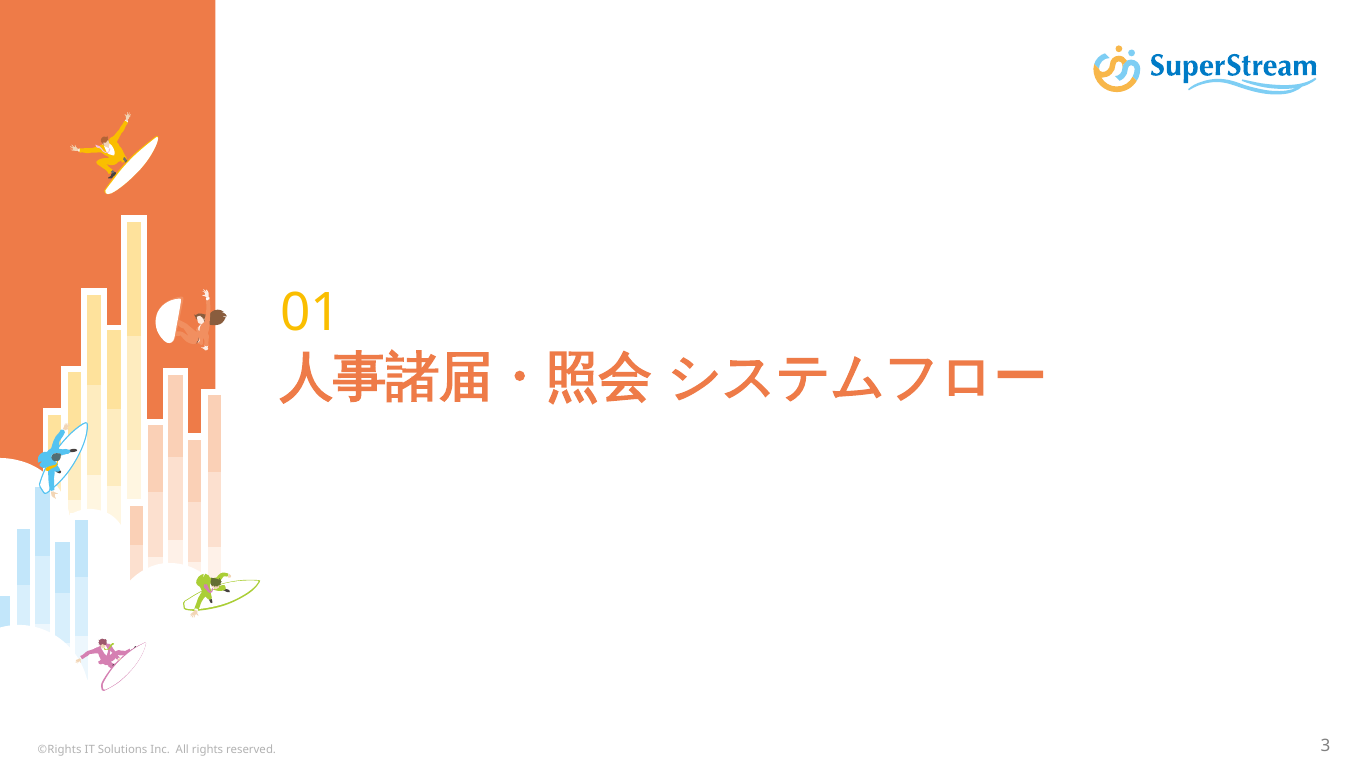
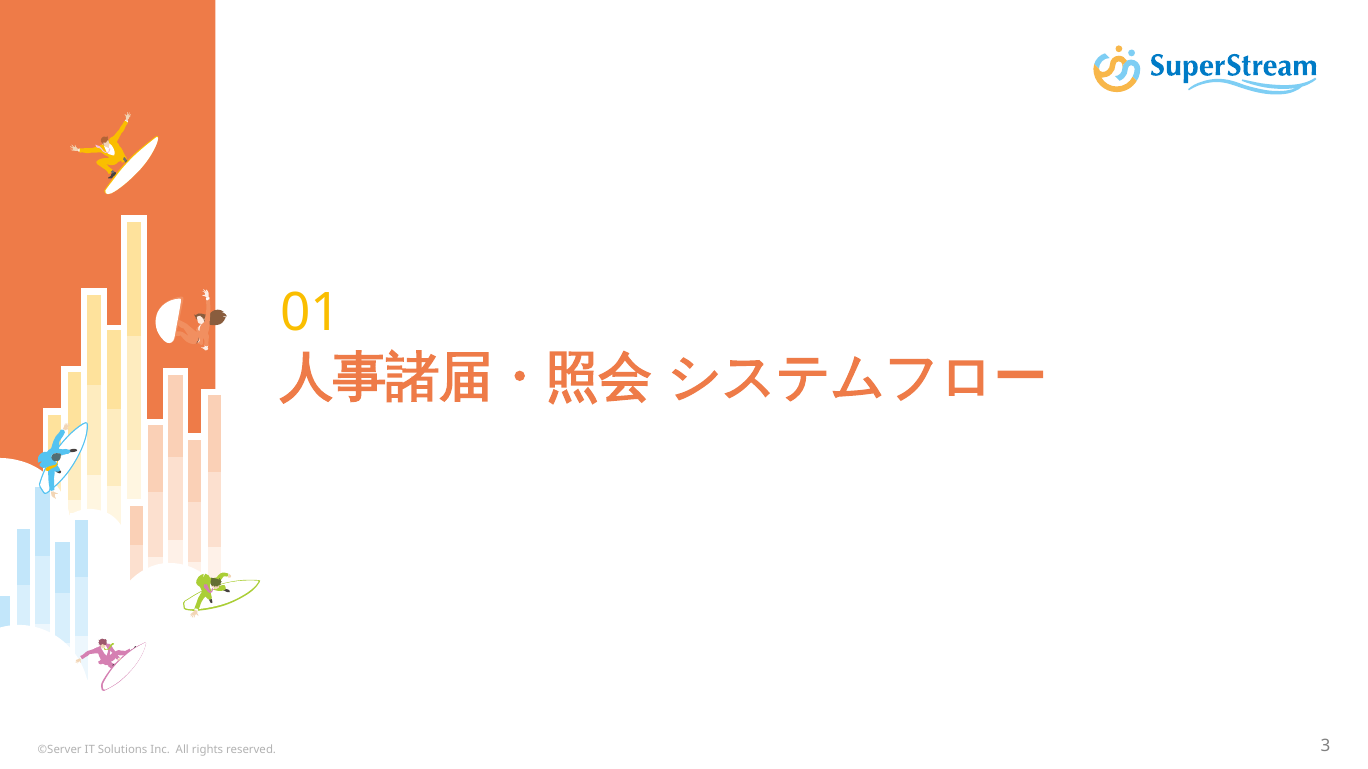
©Rights: ©Rights -> ©Server
